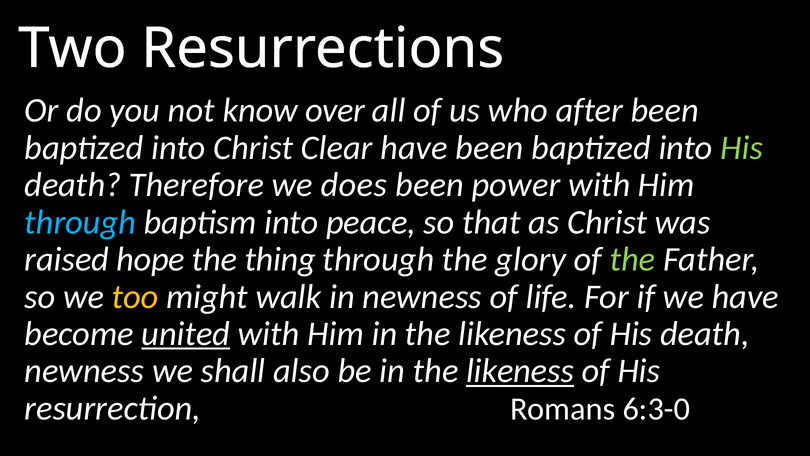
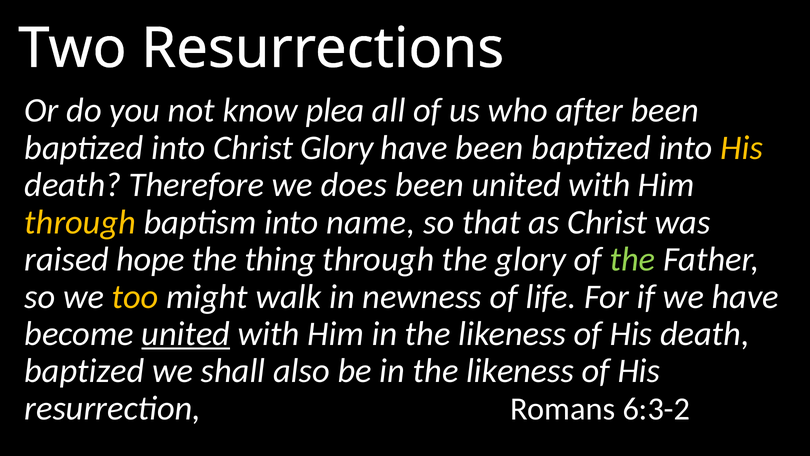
over: over -> plea
Christ Clear: Clear -> Glory
His at (742, 148) colour: light green -> yellow
been power: power -> united
through at (80, 222) colour: light blue -> yellow
peace: peace -> name
newness at (84, 371): newness -> baptized
likeness at (520, 371) underline: present -> none
6:3-0: 6:3-0 -> 6:3-2
